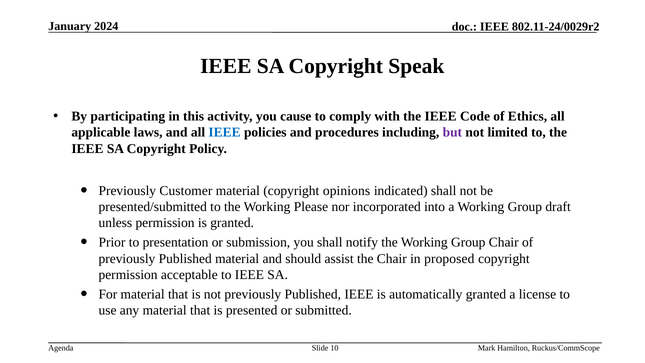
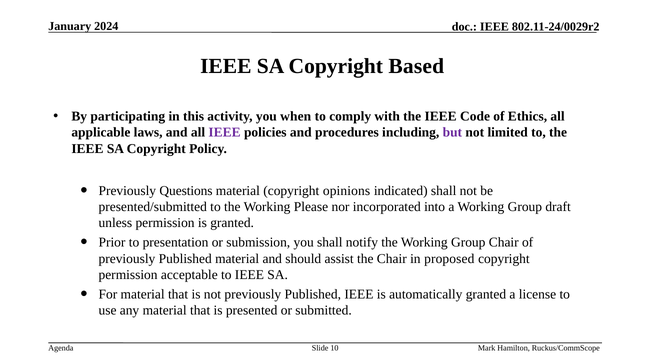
Speak: Speak -> Based
cause: cause -> when
IEEE at (225, 132) colour: blue -> purple
Customer: Customer -> Questions
